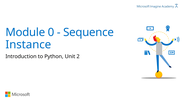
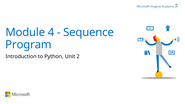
0: 0 -> 4
Instance: Instance -> Program
